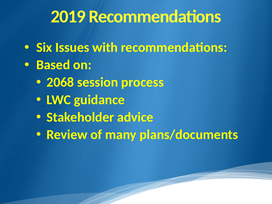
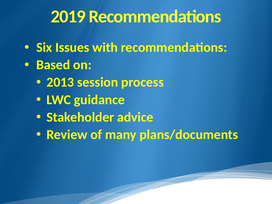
2068: 2068 -> 2013
